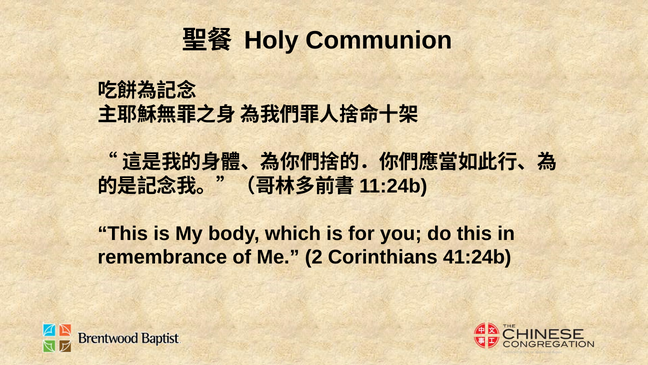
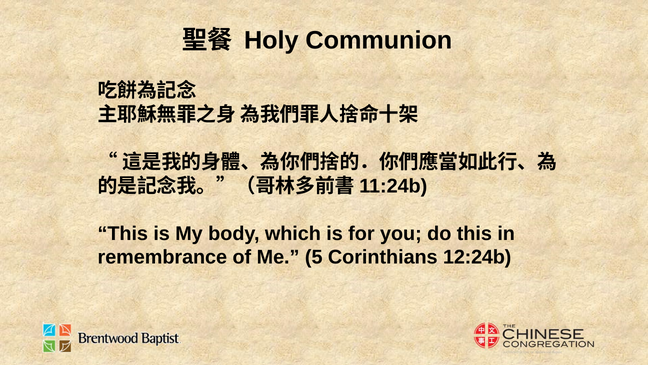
2: 2 -> 5
41:24b: 41:24b -> 12:24b
